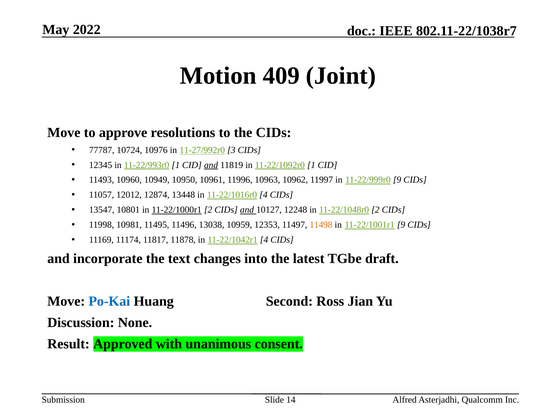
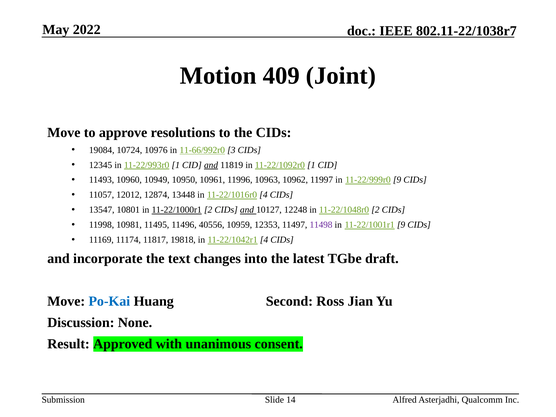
77787: 77787 -> 19084
11-27/992r0: 11-27/992r0 -> 11-66/992r0
13038: 13038 -> 40556
11498 colour: orange -> purple
11878: 11878 -> 19818
